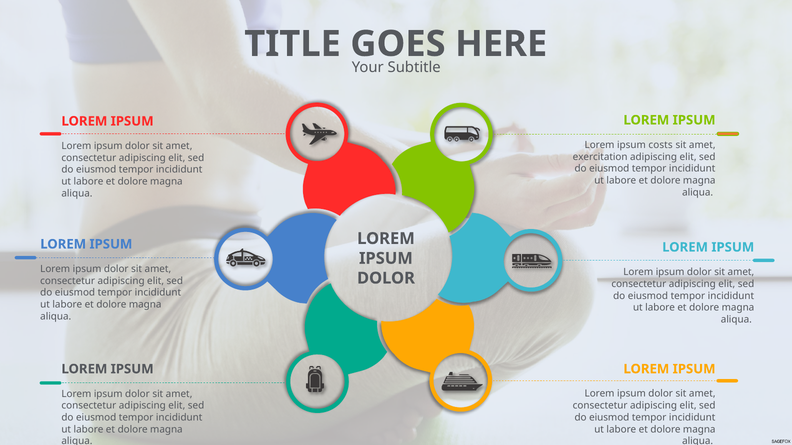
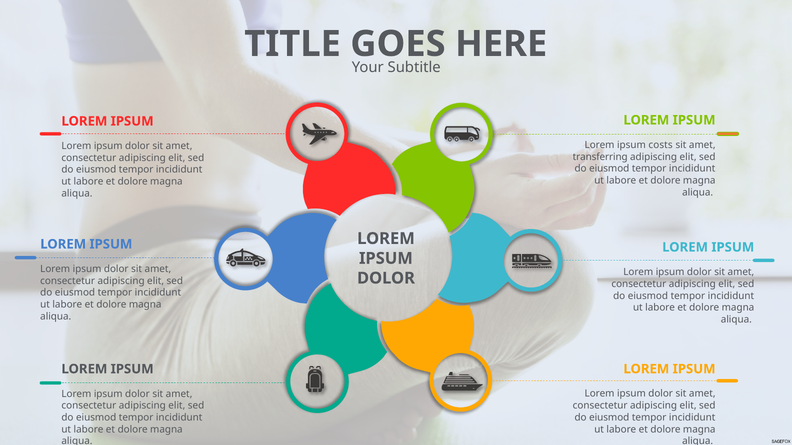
exercitation: exercitation -> transferring
